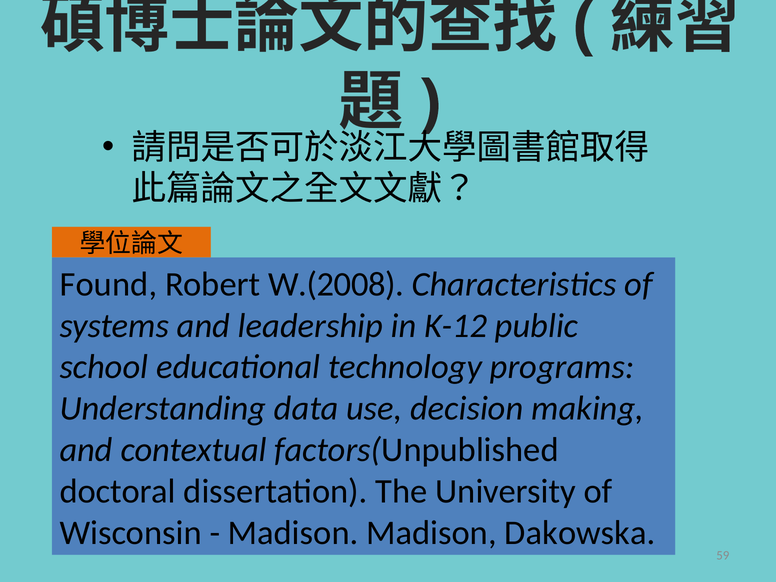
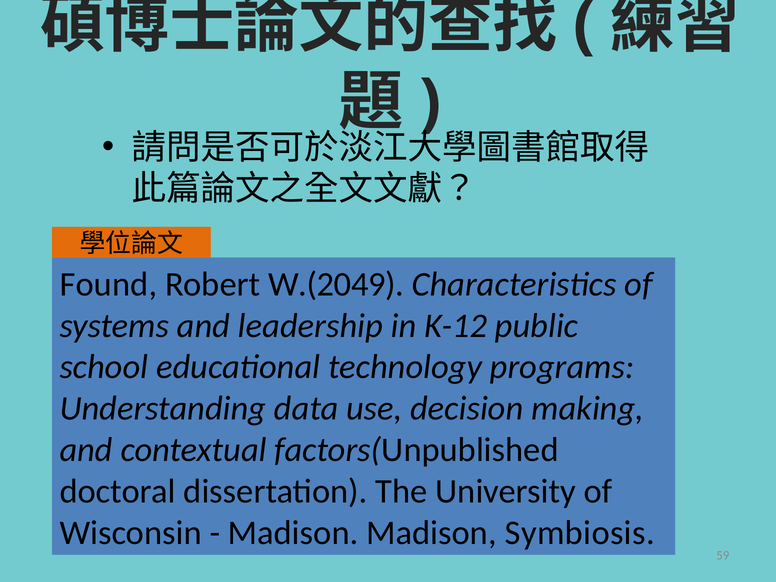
W.(2008: W.(2008 -> W.(2049
Dakowska: Dakowska -> Symbiosis
